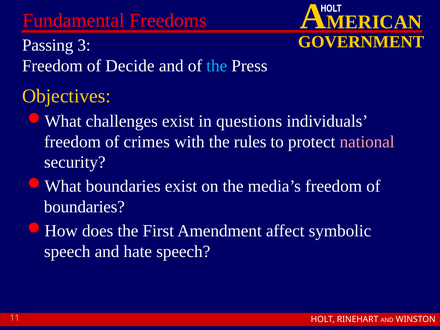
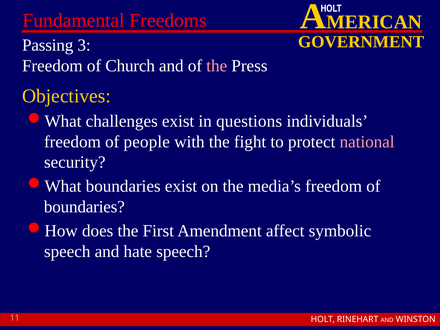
Decide: Decide -> Church
the at (217, 66) colour: light blue -> pink
crimes: crimes -> people
rules: rules -> fight
